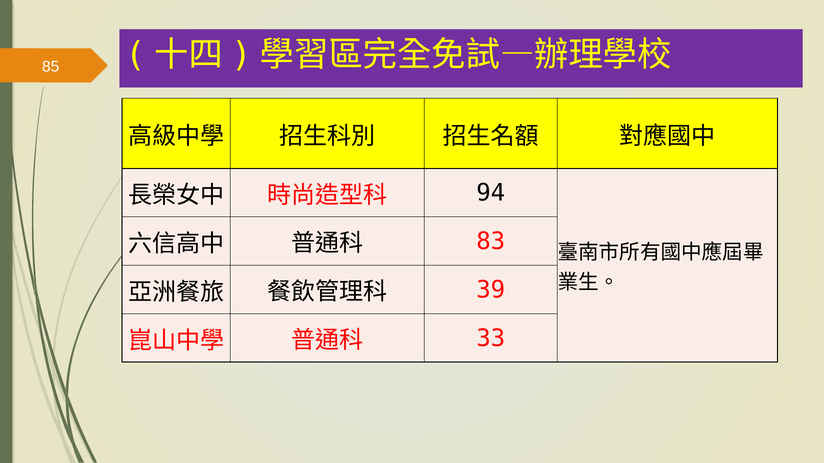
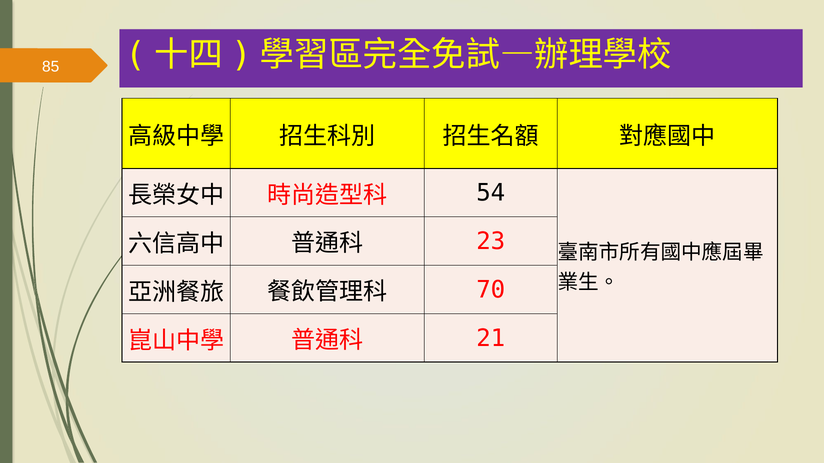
94: 94 -> 54
83: 83 -> 23
39: 39 -> 70
33: 33 -> 21
